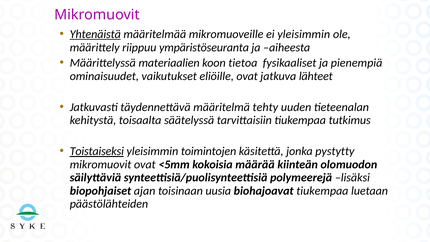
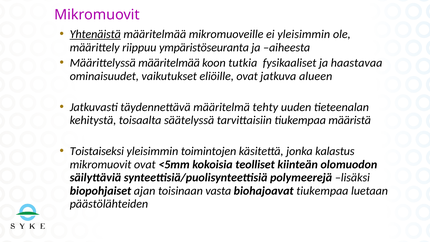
Määrittelyssä materiaalien: materiaalien -> määritelmää
tietoa: tietoa -> tutkia
pienempiä: pienempiä -> haastavaa
lähteet: lähteet -> alueen
tutkimus: tutkimus -> määristä
Toistaiseksi underline: present -> none
pystytty: pystytty -> kalastus
määrää: määrää -> teolliset
uusia: uusia -> vasta
